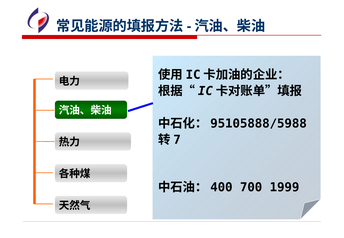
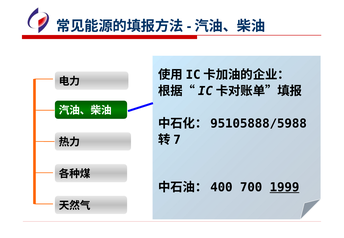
1999 underline: none -> present
